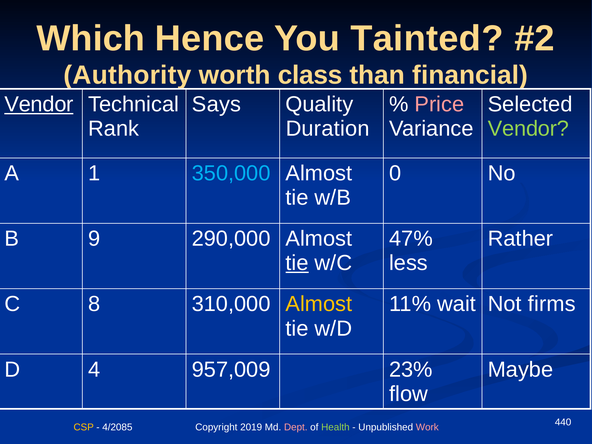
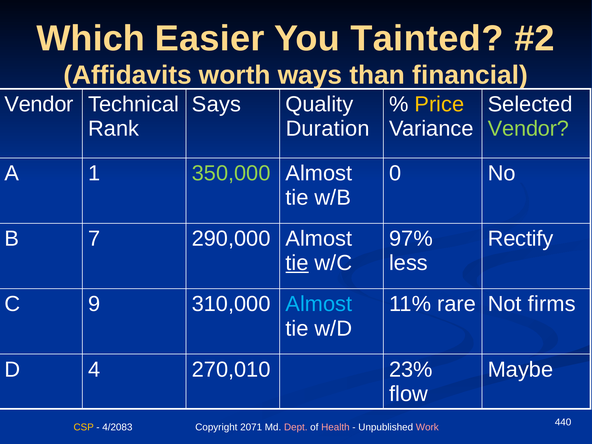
Hence: Hence -> Easier
Authority: Authority -> Affidavits
class: class -> ways
Vendor at (39, 104) underline: present -> none
Price colour: pink -> yellow
350,000 colour: light blue -> light green
9: 9 -> 7
47%: 47% -> 97%
Rather: Rather -> Rectify
8: 8 -> 9
Almost at (319, 304) colour: yellow -> light blue
wait: wait -> rare
957,009: 957,009 -> 270,010
4/2085: 4/2085 -> 4/2083
2019: 2019 -> 2071
Health colour: light green -> pink
